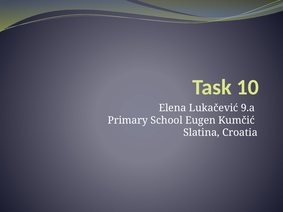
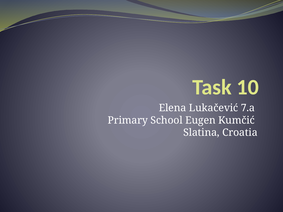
9.a: 9.a -> 7.a
